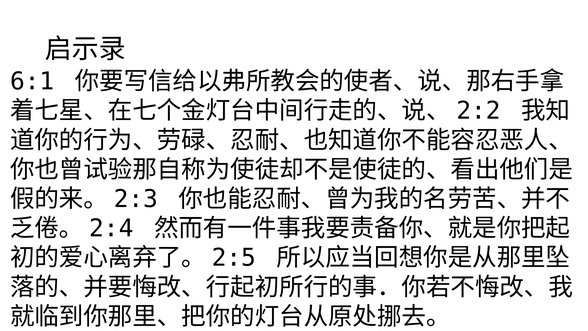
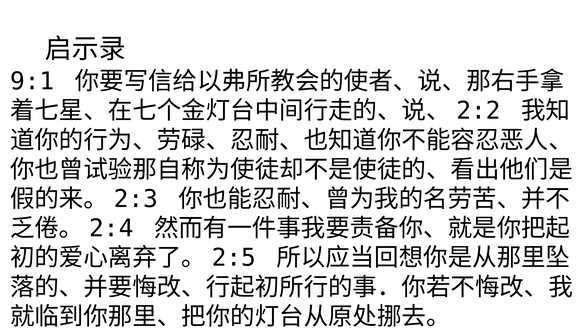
6:1: 6:1 -> 9:1
